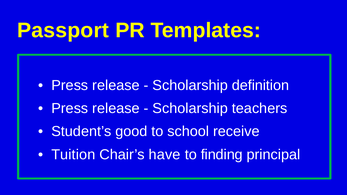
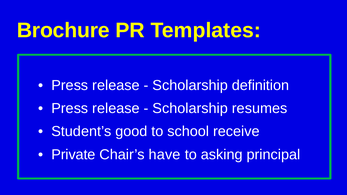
Passport: Passport -> Brochure
teachers: teachers -> resumes
Tuition: Tuition -> Private
finding: finding -> asking
